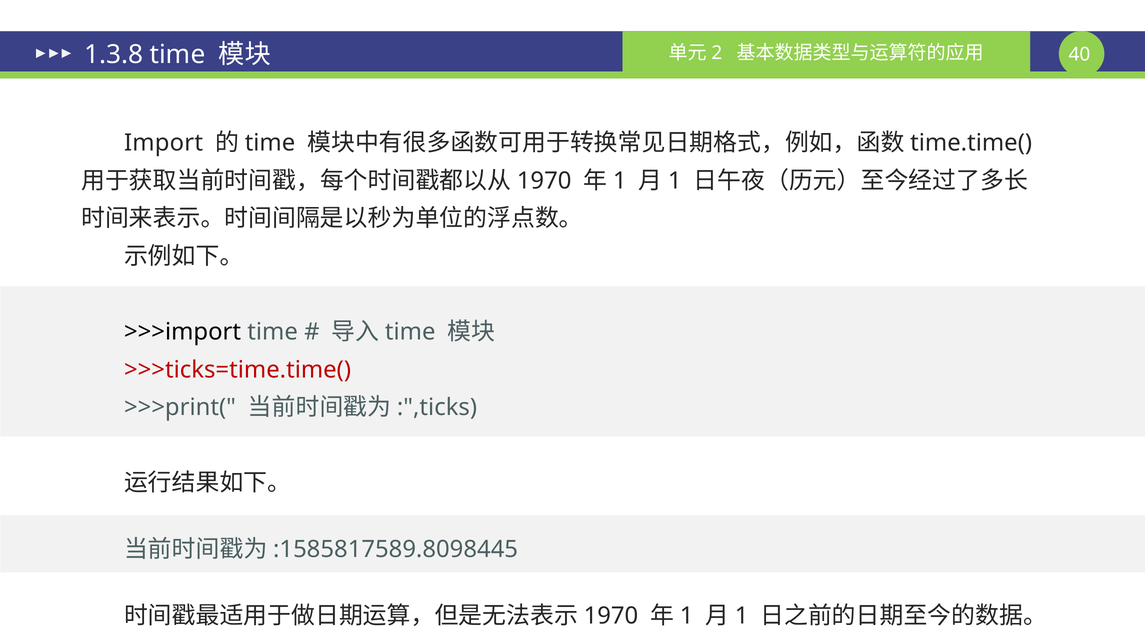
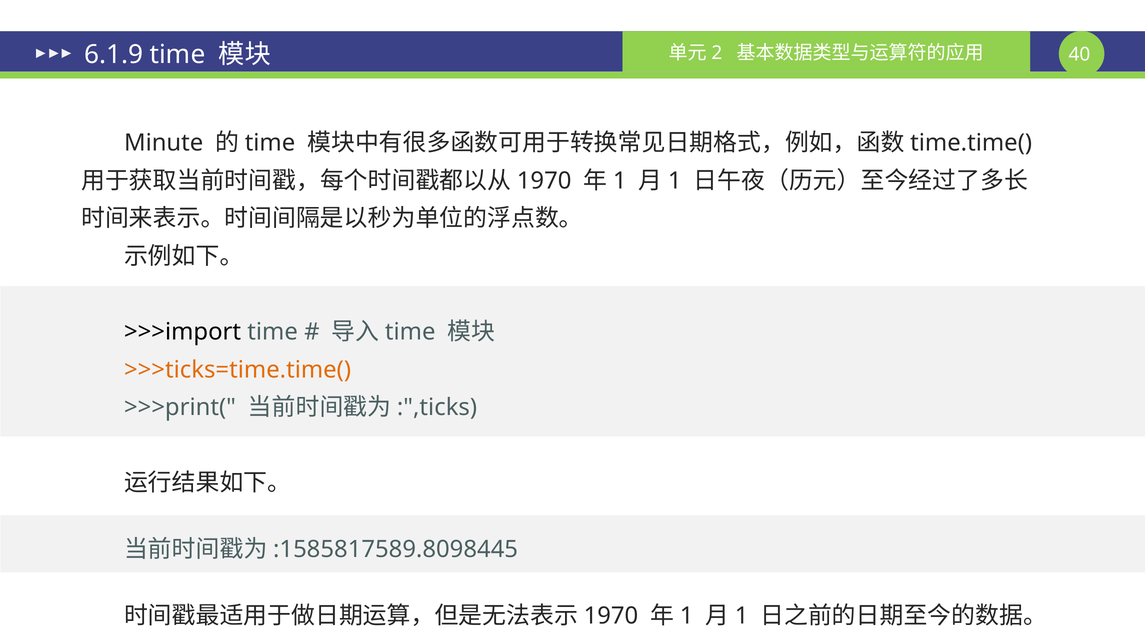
1.3.8: 1.3.8 -> 6.1.9
Import: Import -> Minute
>>>ticks=time.time( colour: red -> orange
